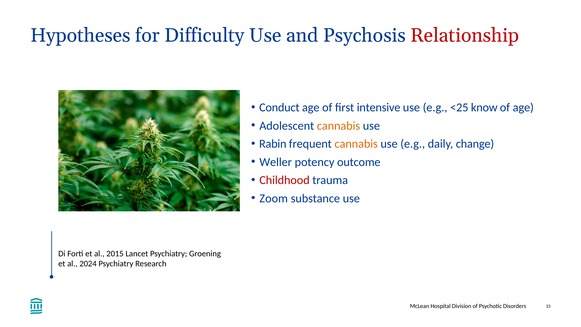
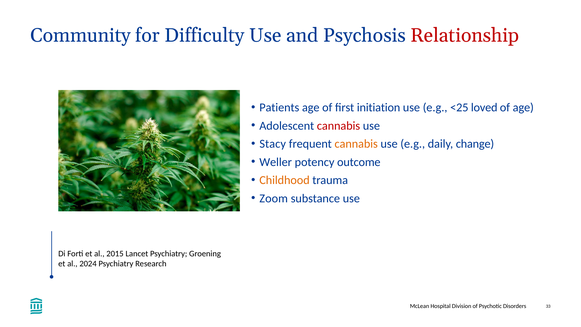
Hypotheses: Hypotheses -> Community
Conduct: Conduct -> Patients
intensive: intensive -> initiation
know: know -> loved
cannabis at (339, 126) colour: orange -> red
Rabin: Rabin -> Stacy
Childhood colour: red -> orange
